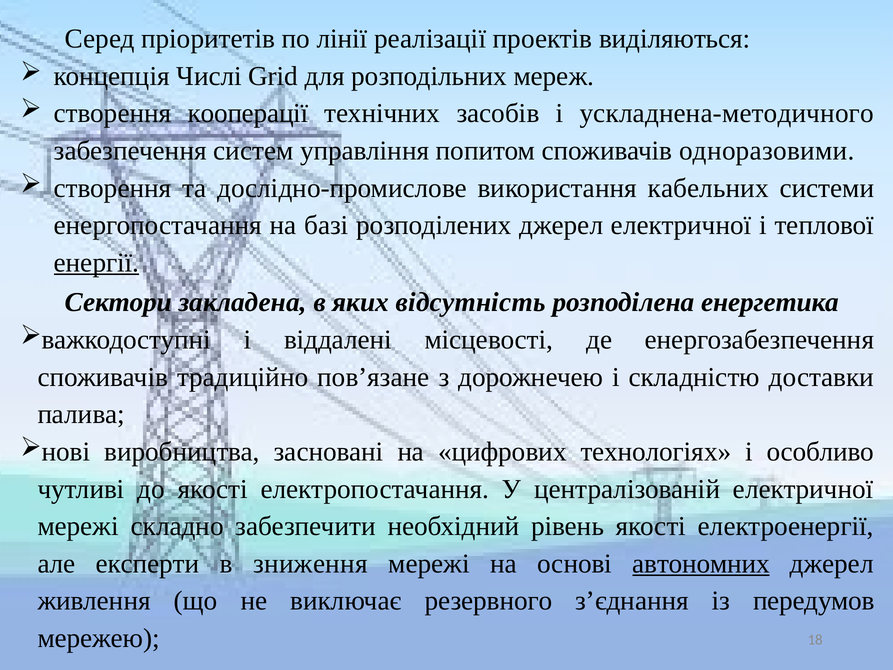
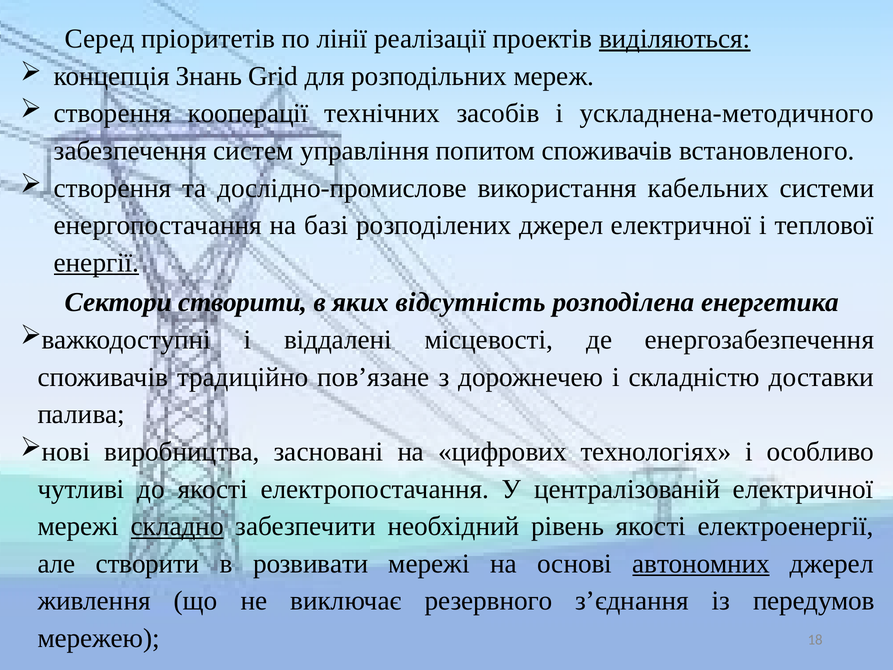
виділяються underline: none -> present
Числі: Числі -> Знань
одноразовими: одноразовими -> встановленого
Сектори закладена: закладена -> створити
складно underline: none -> present
але експерти: експерти -> створити
зниження: зниження -> розвивати
